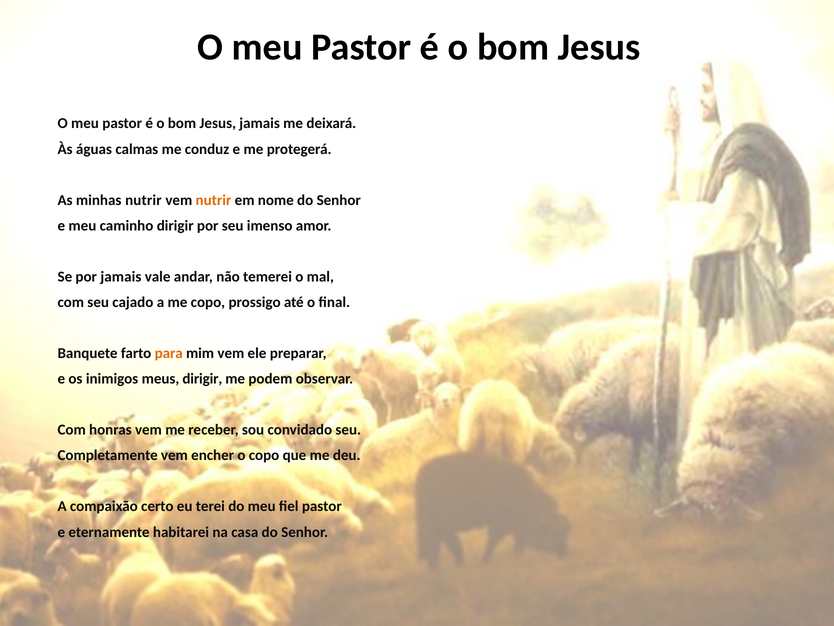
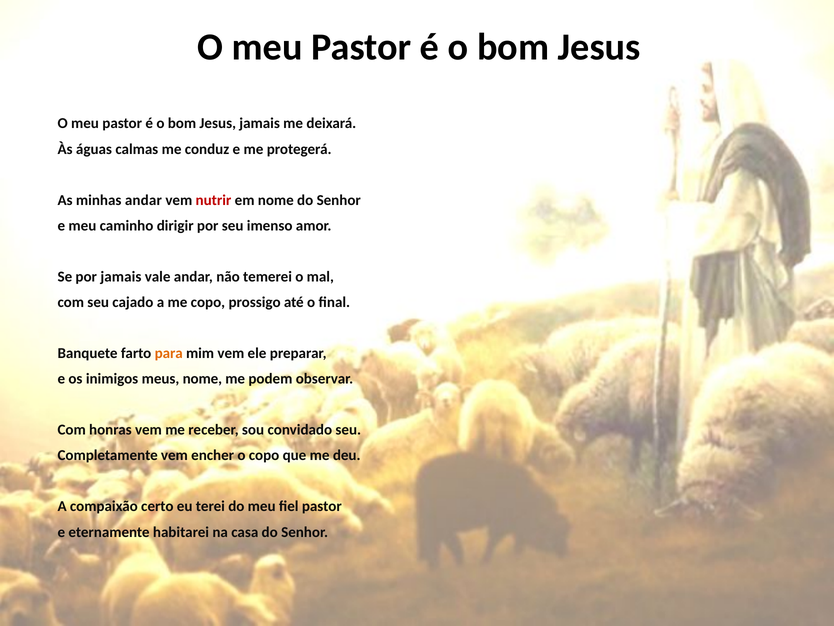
minhas nutrir: nutrir -> andar
nutrir at (213, 200) colour: orange -> red
meus dirigir: dirigir -> nome
